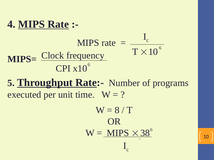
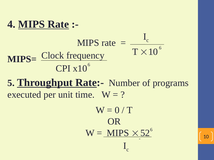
8: 8 -> 0
38: 38 -> 52
